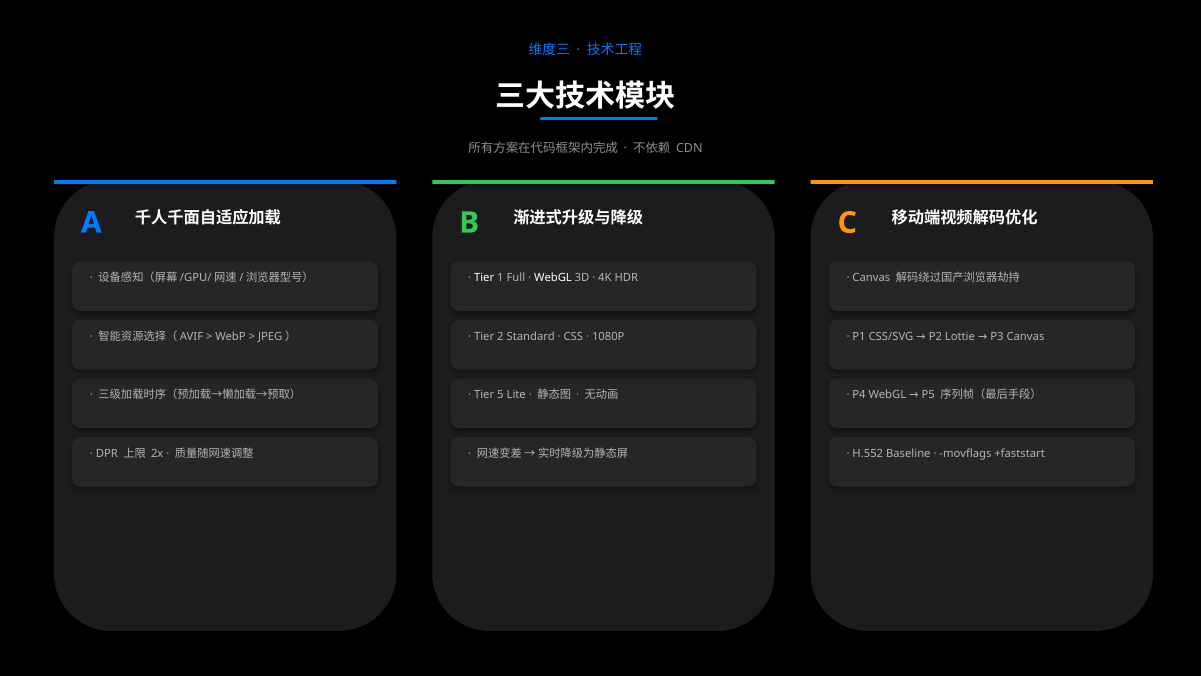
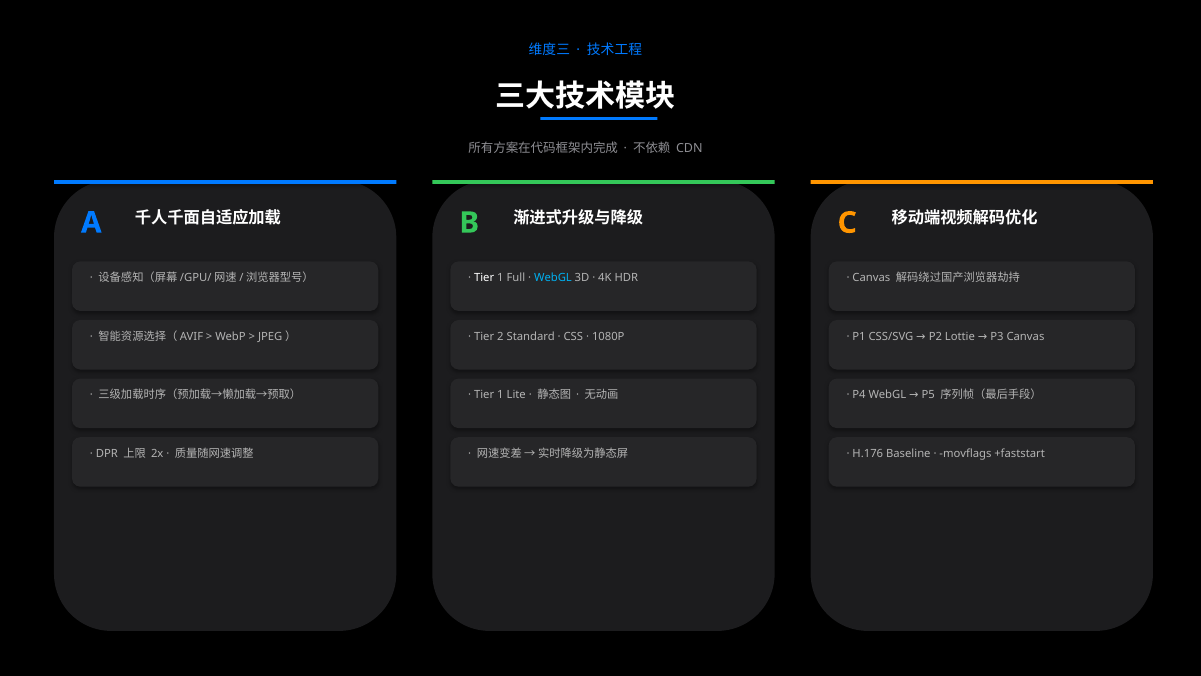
WebGL at (553, 278) colour: white -> light blue
5 at (500, 395): 5 -> 1
H.552: H.552 -> H.176
